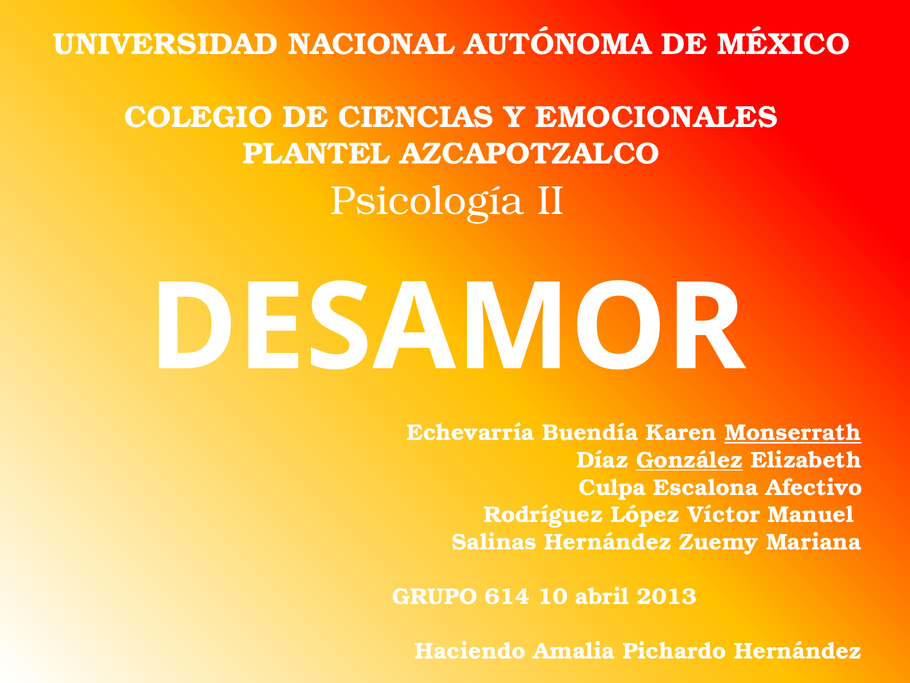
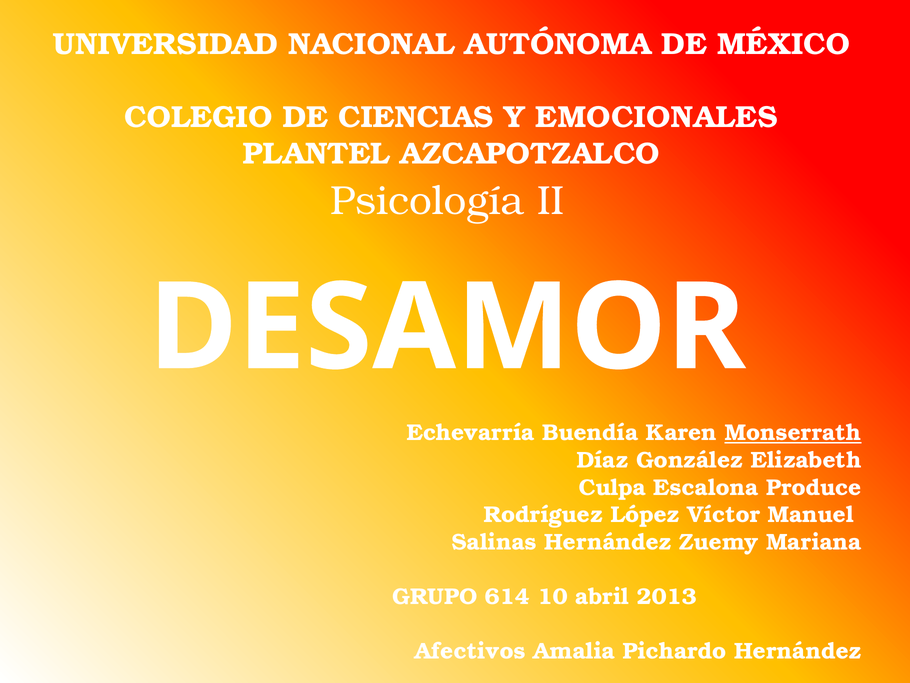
González underline: present -> none
Afectivo: Afectivo -> Produce
Haciendo: Haciendo -> Afectivos
